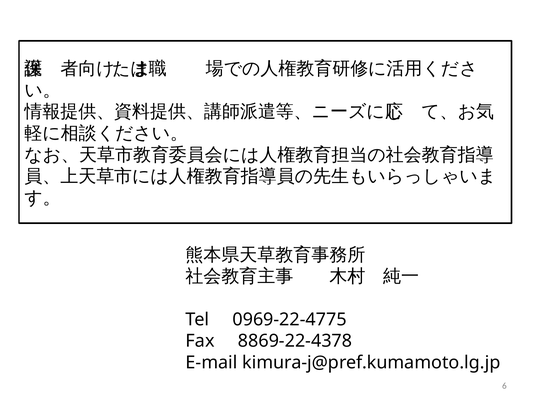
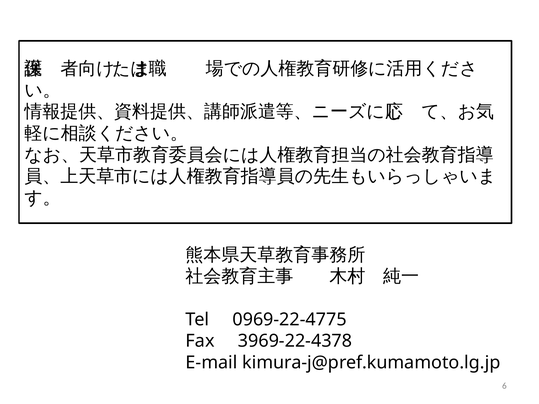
8869-22-4378: 8869-22-4378 -> 3969-22-4378
